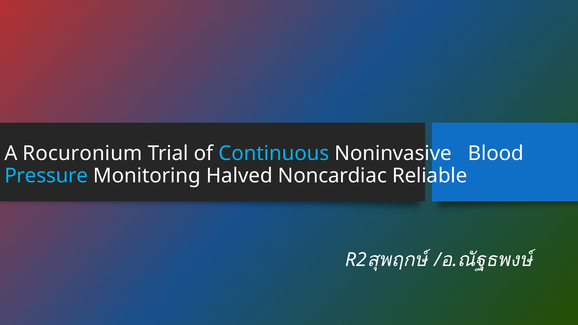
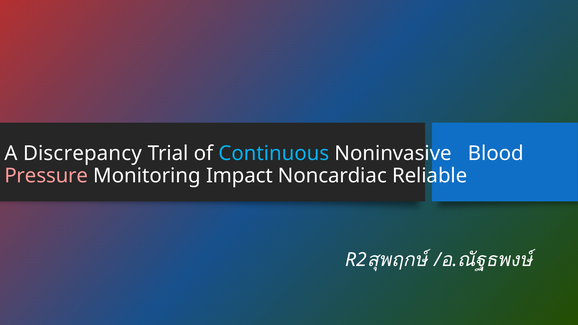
Rocuronium: Rocuronium -> Discrepancy
Pressure colour: light blue -> pink
Halved: Halved -> Impact
